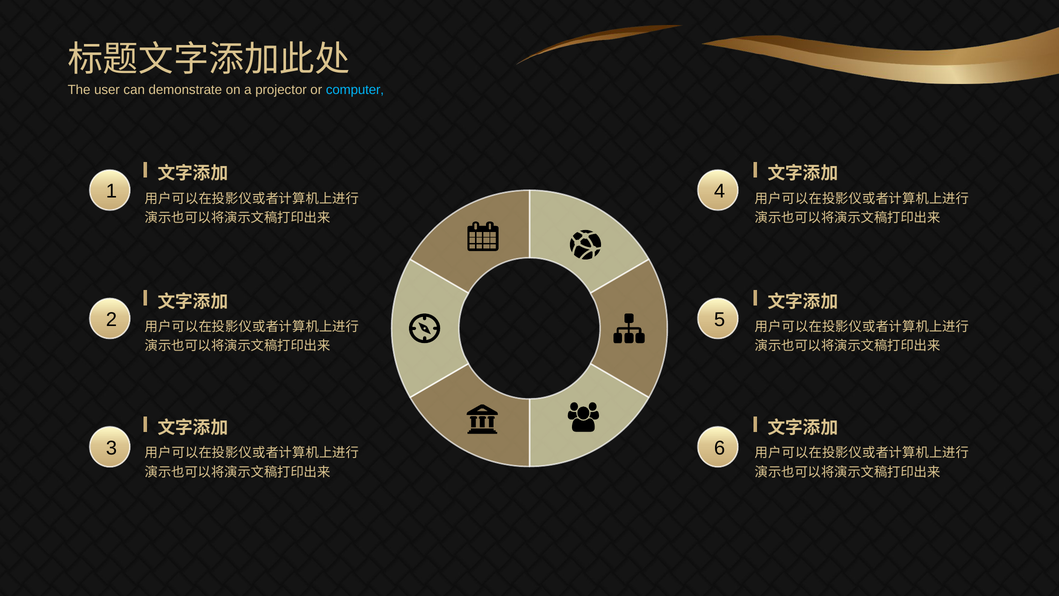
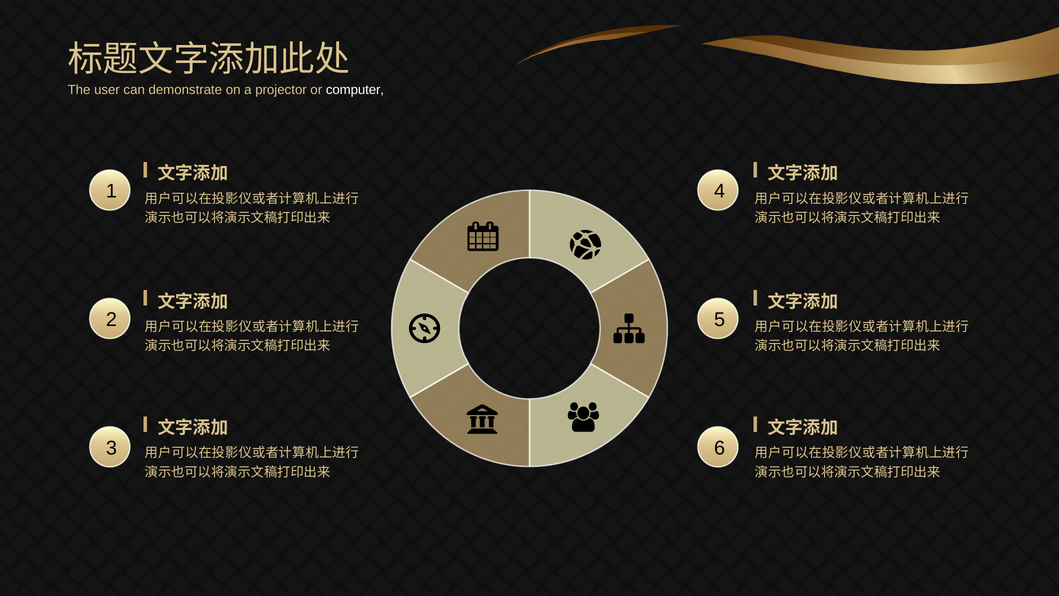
computer colour: light blue -> white
